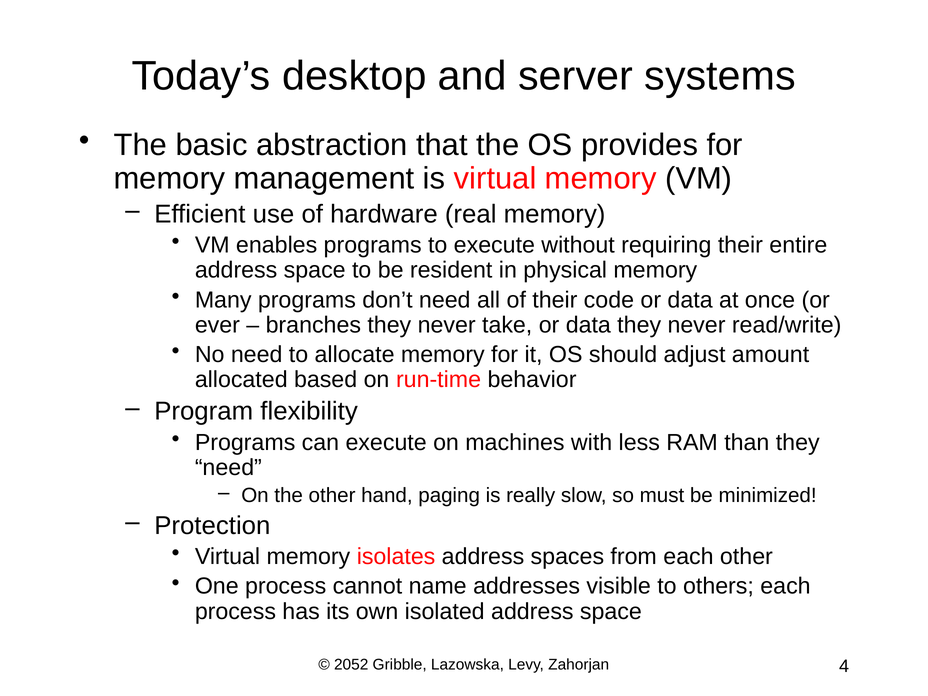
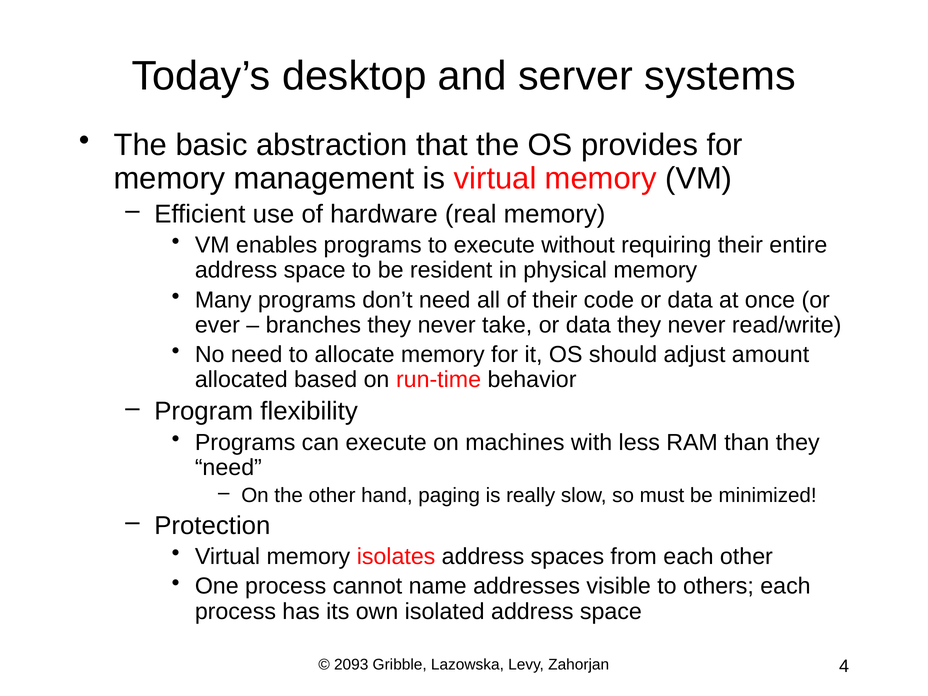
2052: 2052 -> 2093
